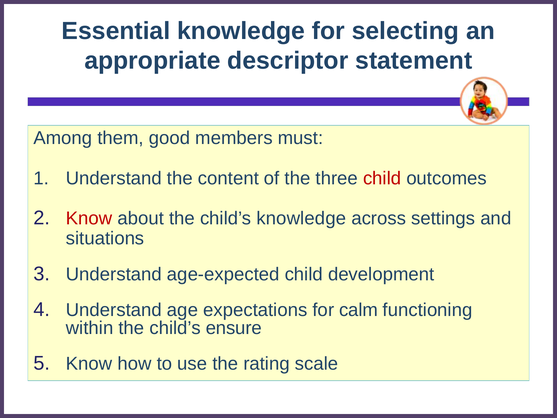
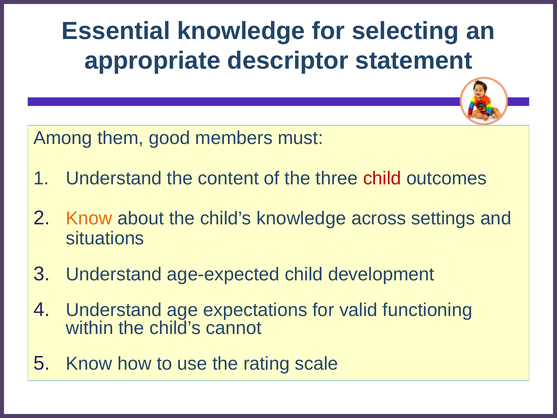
Know at (89, 218) colour: red -> orange
calm: calm -> valid
ensure: ensure -> cannot
